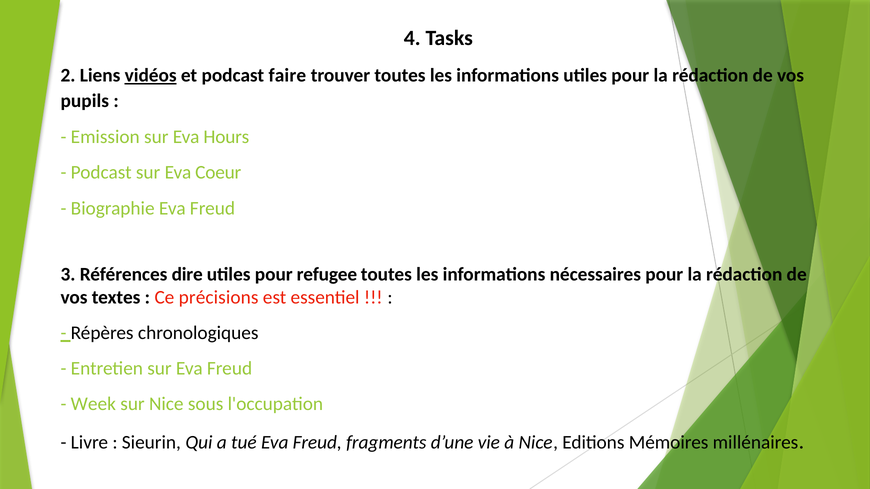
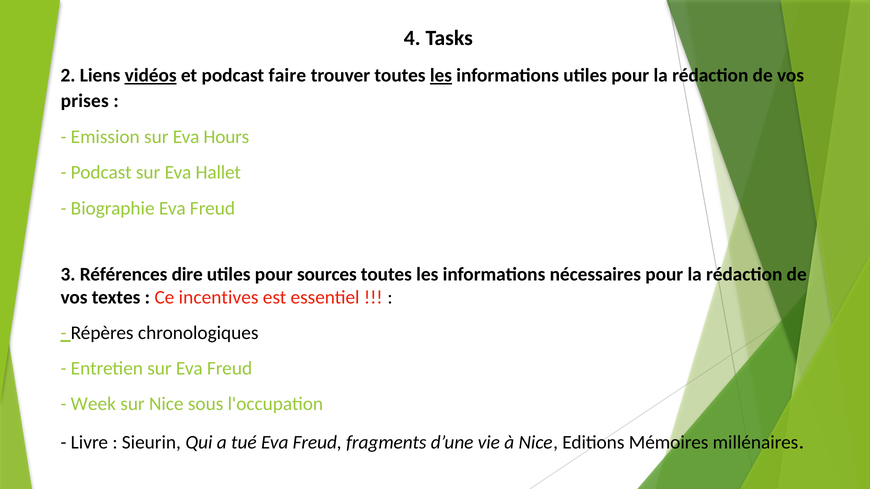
les at (441, 76) underline: none -> present
pupils: pupils -> prises
Coeur: Coeur -> Hallet
refugee: refugee -> sources
précisions: précisions -> incentives
